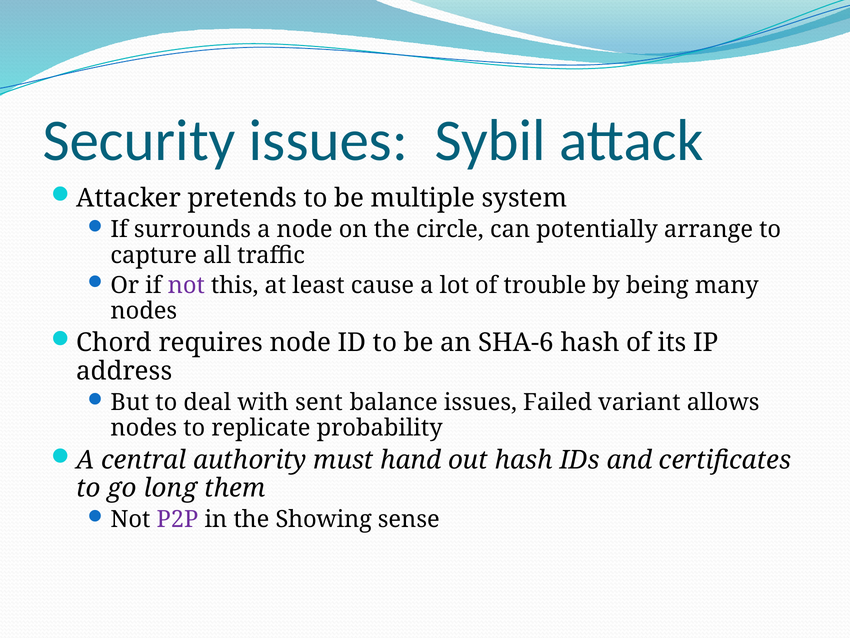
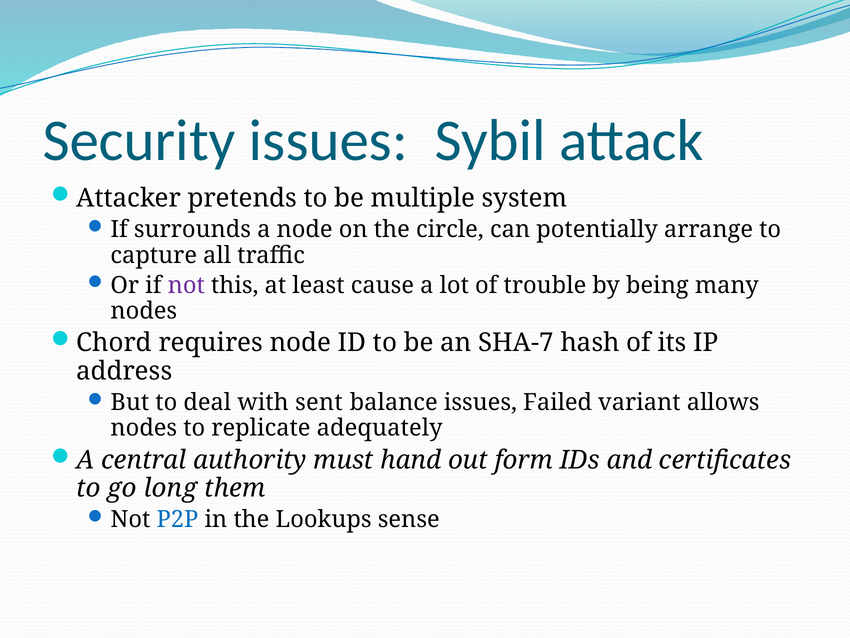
SHA-6: SHA-6 -> SHA-7
probability: probability -> adequately
out hash: hash -> form
P2P colour: purple -> blue
Showing: Showing -> Lookups
